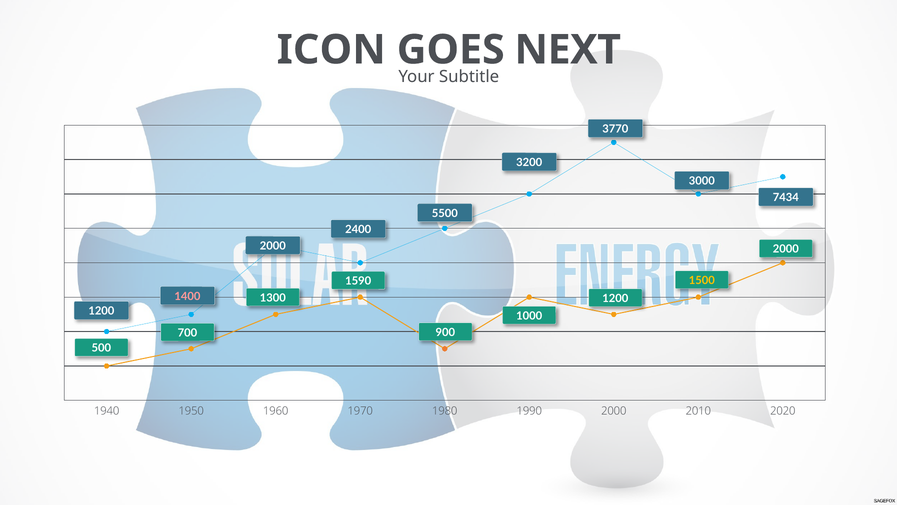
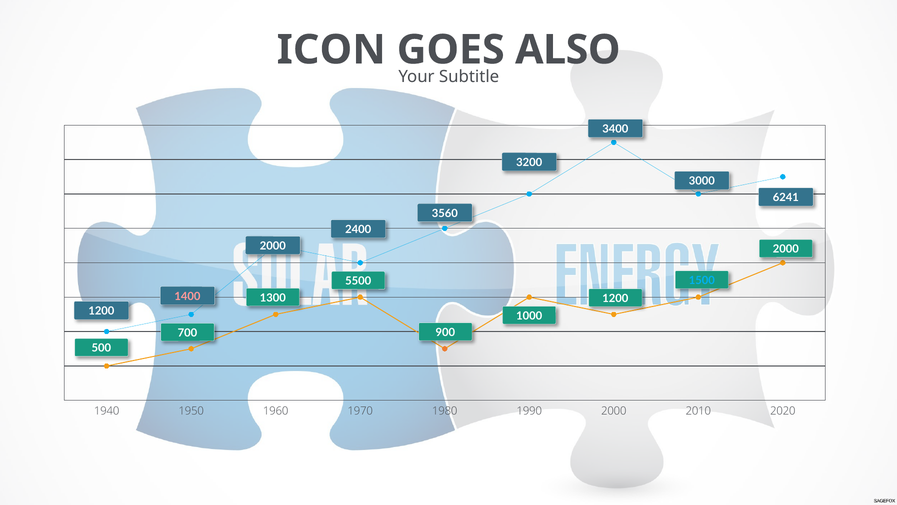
NEXT: NEXT -> ALSO
3770: 3770 -> 3400
7434: 7434 -> 6241
5500: 5500 -> 3560
1500 colour: yellow -> light blue
1590: 1590 -> 5500
